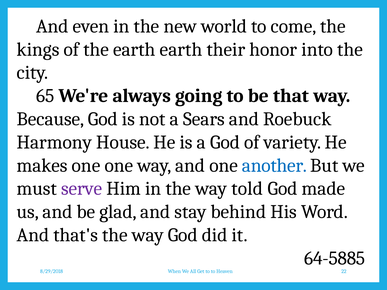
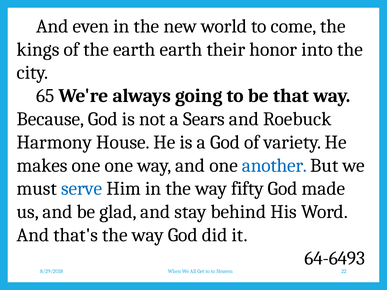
serve colour: purple -> blue
told: told -> fifty
64-5885: 64-5885 -> 64-6493
